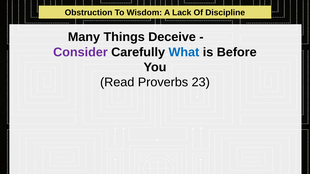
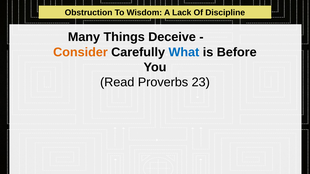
Consider colour: purple -> orange
